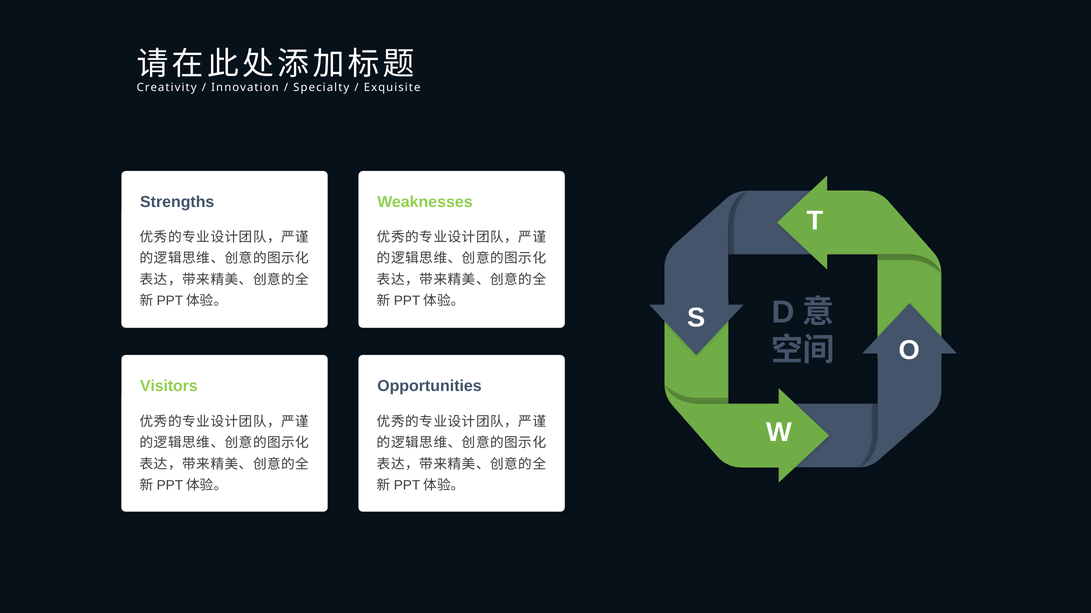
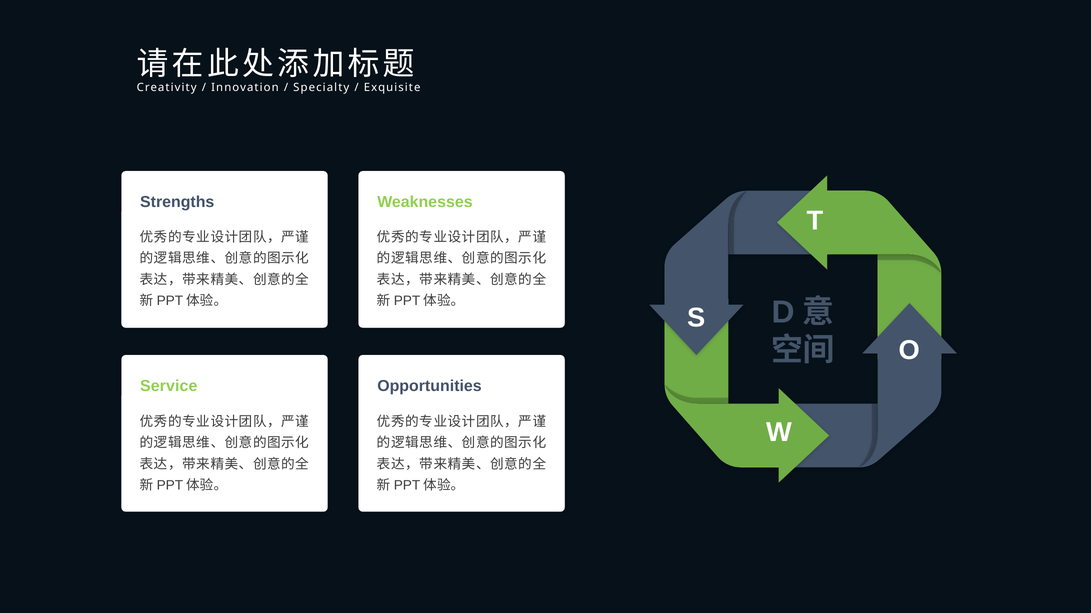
Visitors: Visitors -> Service
